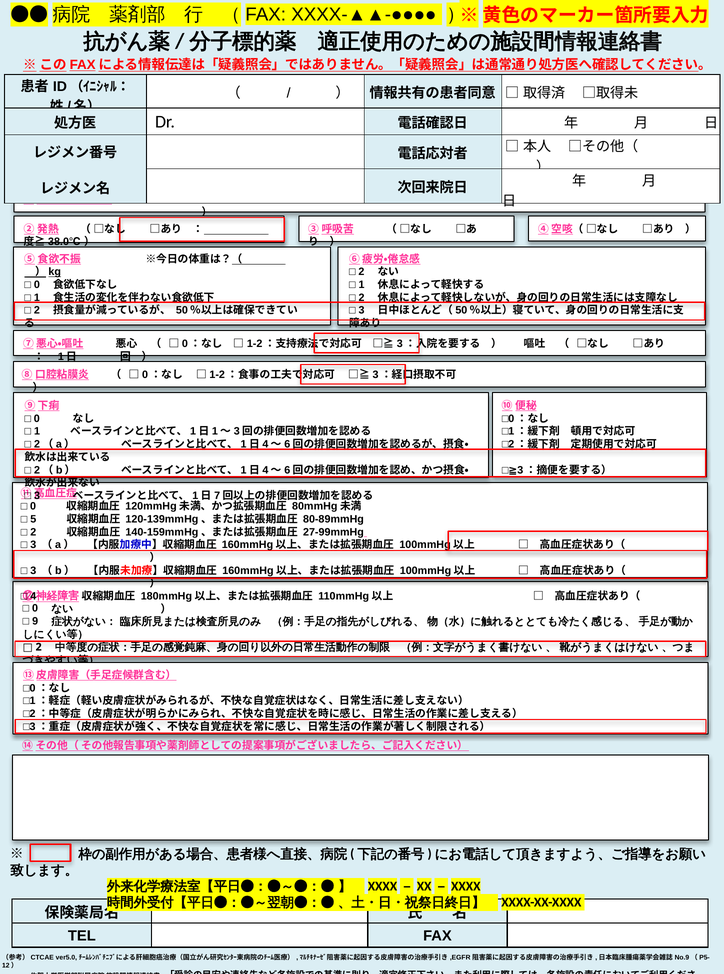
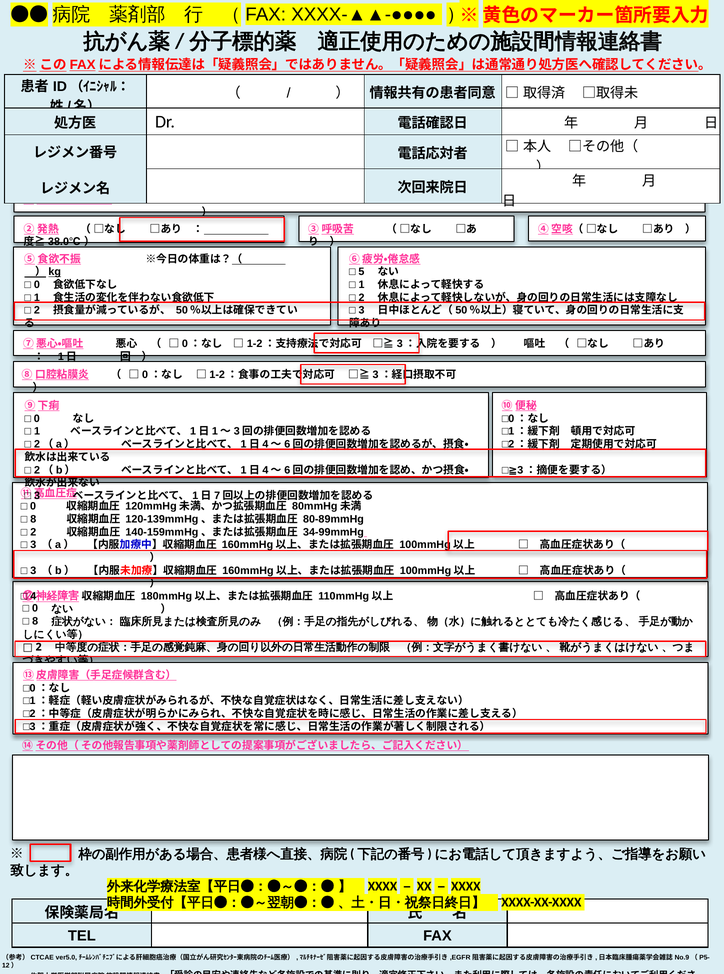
2 at (361, 272): 2 -> 5
5 at (33, 519): 5 -> 8
27-99mmHg: 27-99mmHg -> 34-99mmHg
9 at (35, 621): 9 -> 8
